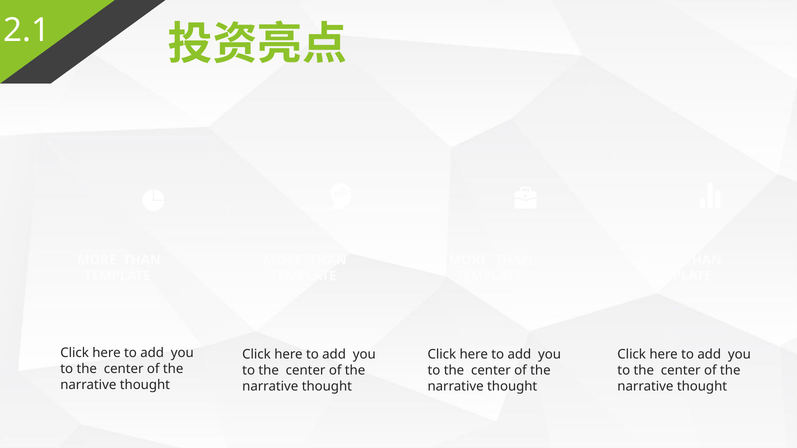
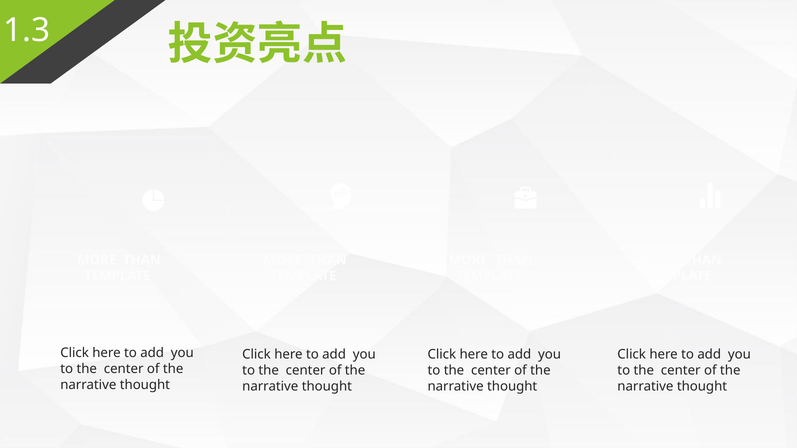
2.1: 2.1 -> 1.3
